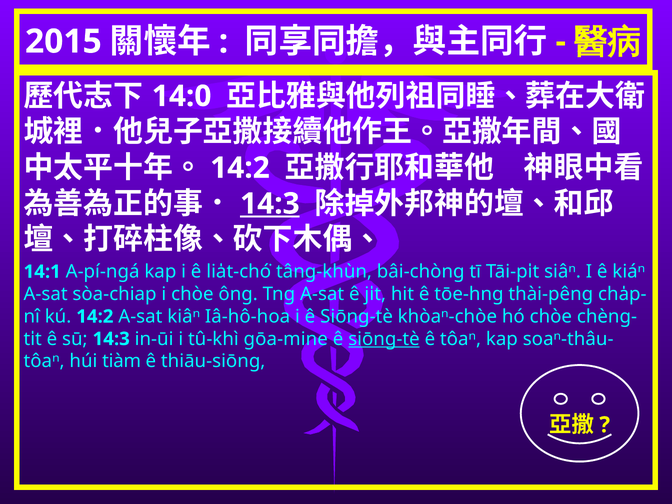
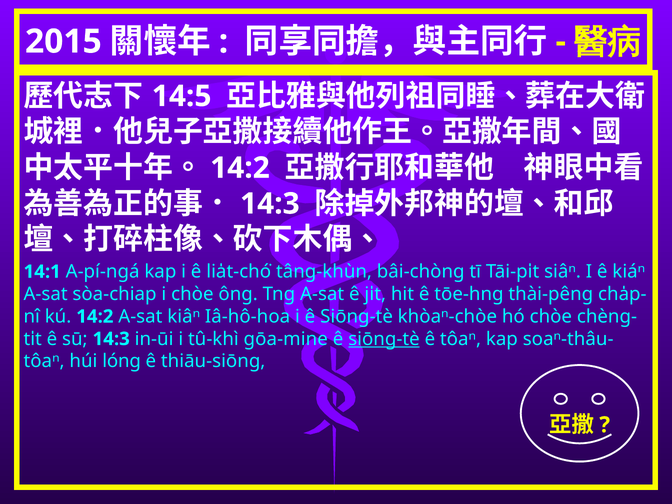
14:0: 14:0 -> 14:5
14:3 at (270, 204) underline: present -> none
tiàm: tiàm -> lóng
